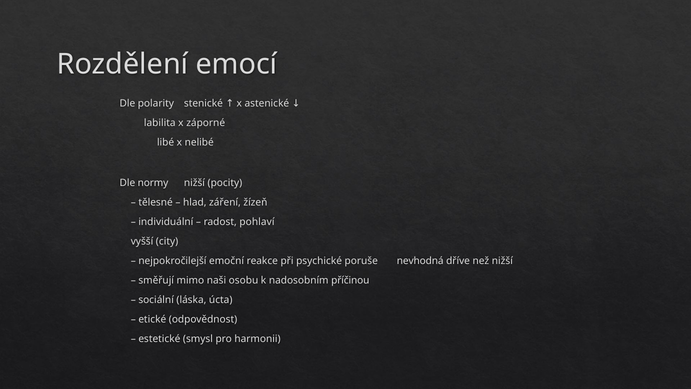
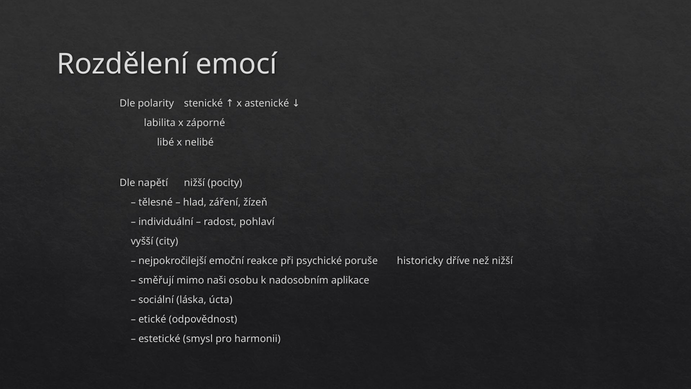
normy: normy -> napětí
nevhodná: nevhodná -> historicky
příčinou: příčinou -> aplikace
